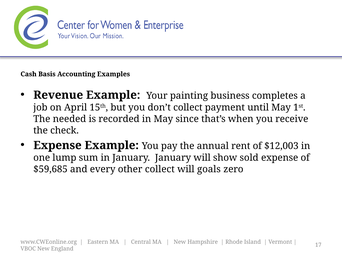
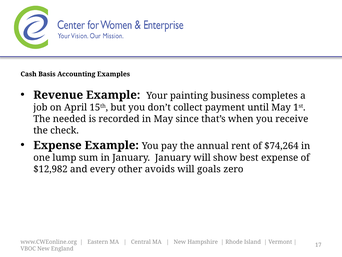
$12,003: $12,003 -> $74,264
sold: sold -> best
$59,685: $59,685 -> $12,982
other collect: collect -> avoids
